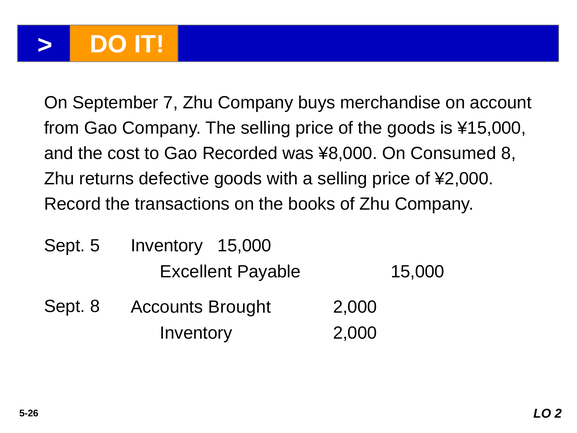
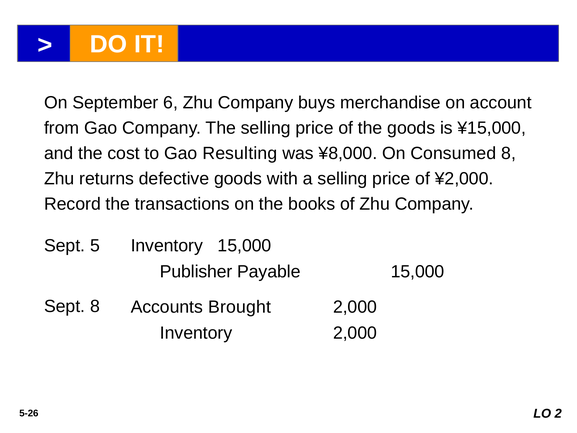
7: 7 -> 6
Recorded: Recorded -> Resulting
Excellent: Excellent -> Publisher
